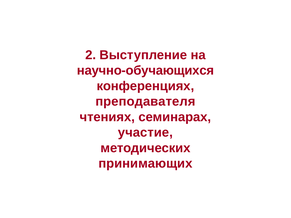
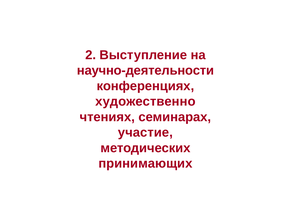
научно-обучающихся: научно-обучающихся -> научно-деятельности
преподавателя: преподавателя -> художественно
